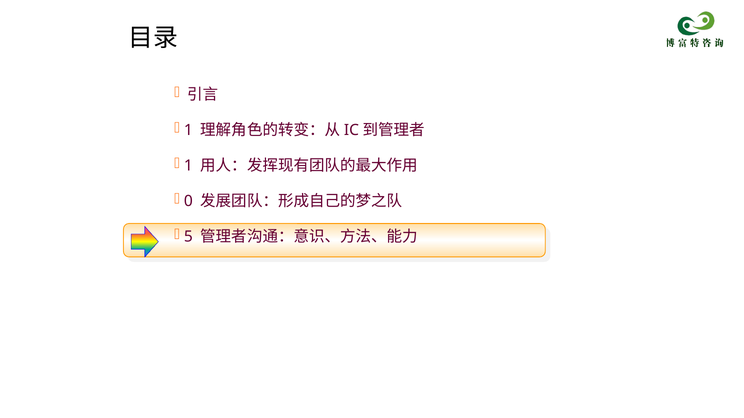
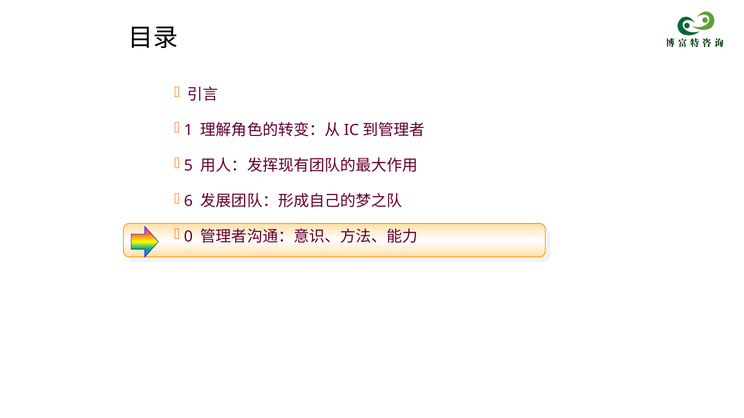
1 at (188, 166): 1 -> 5
0: 0 -> 6
5: 5 -> 0
